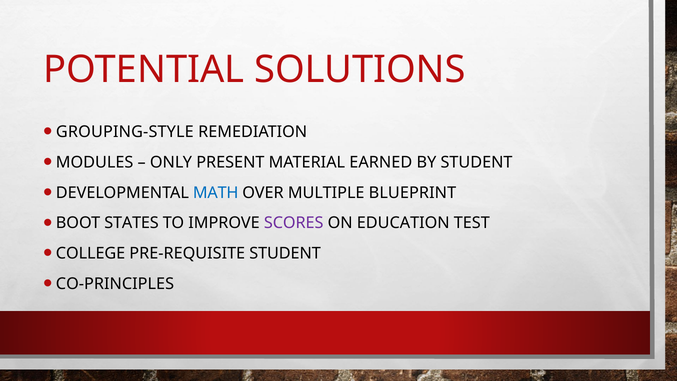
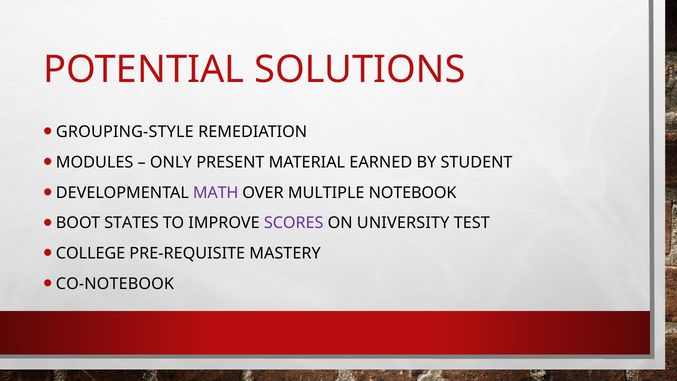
MATH colour: blue -> purple
BLUEPRINT: BLUEPRINT -> NOTEBOOK
EDUCATION: EDUCATION -> UNIVERSITY
PRE-REQUISITE STUDENT: STUDENT -> MASTERY
CO-PRINCIPLES: CO-PRINCIPLES -> CO-NOTEBOOK
